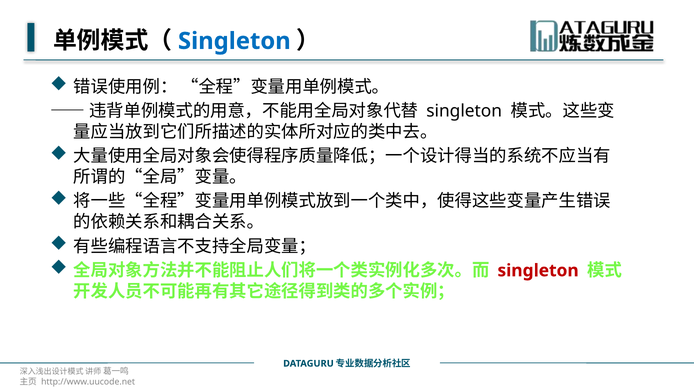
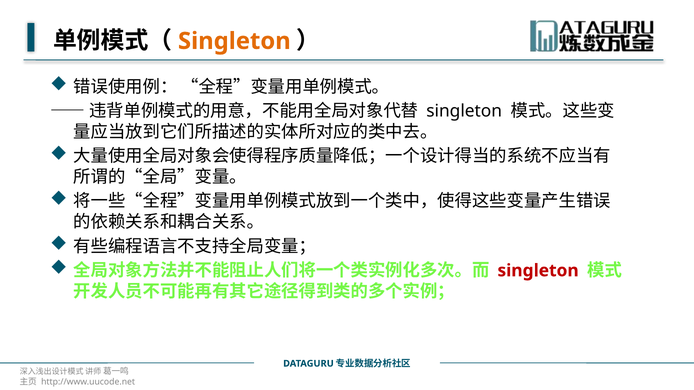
Singleton at (234, 41) colour: blue -> orange
